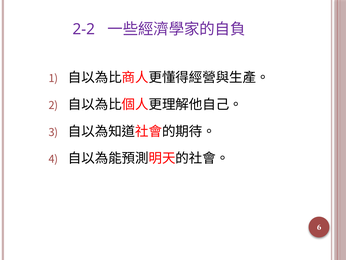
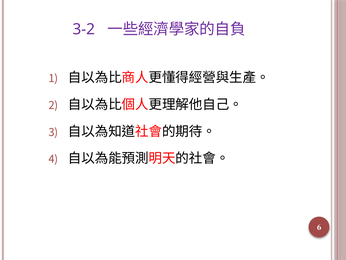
2-2: 2-2 -> 3-2
